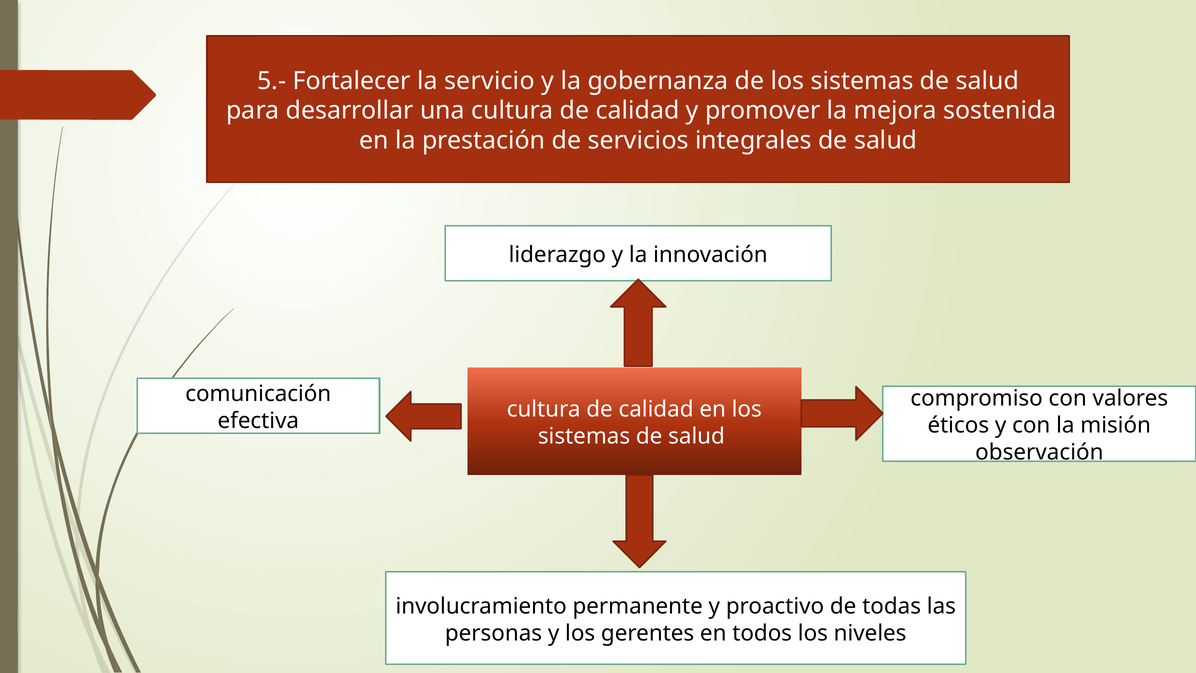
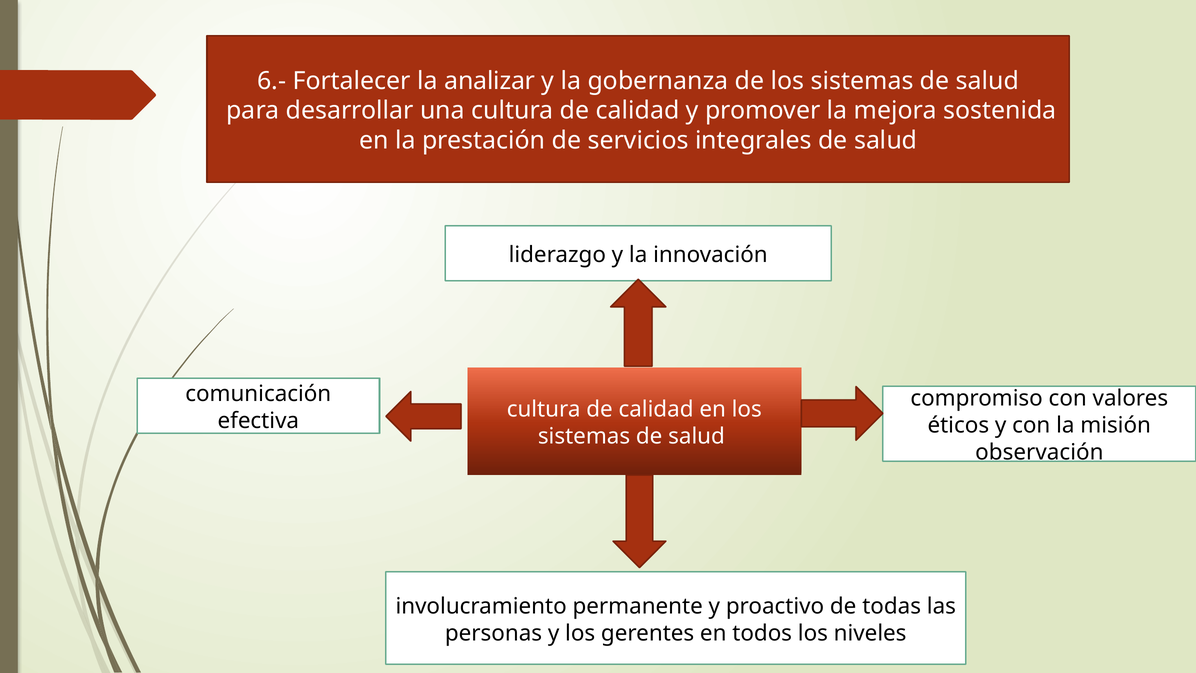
5.-: 5.- -> 6.-
servicio: servicio -> analizar
